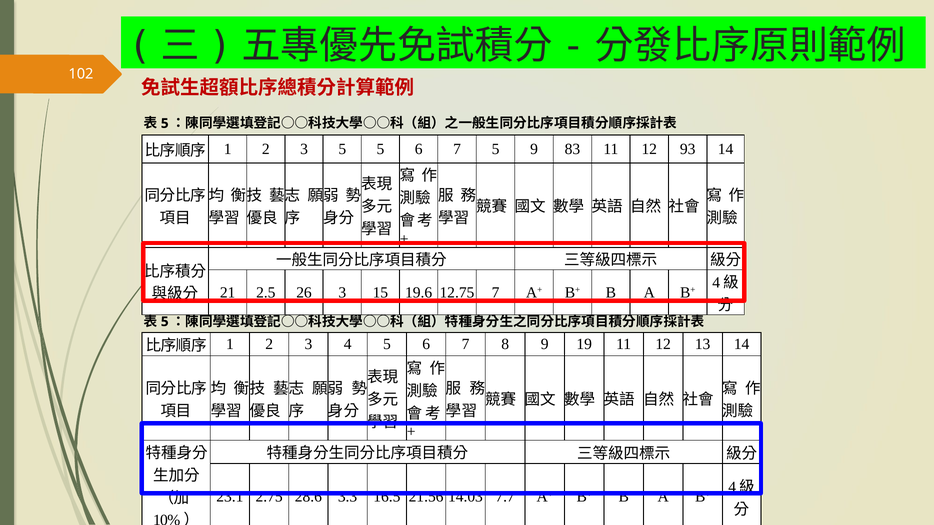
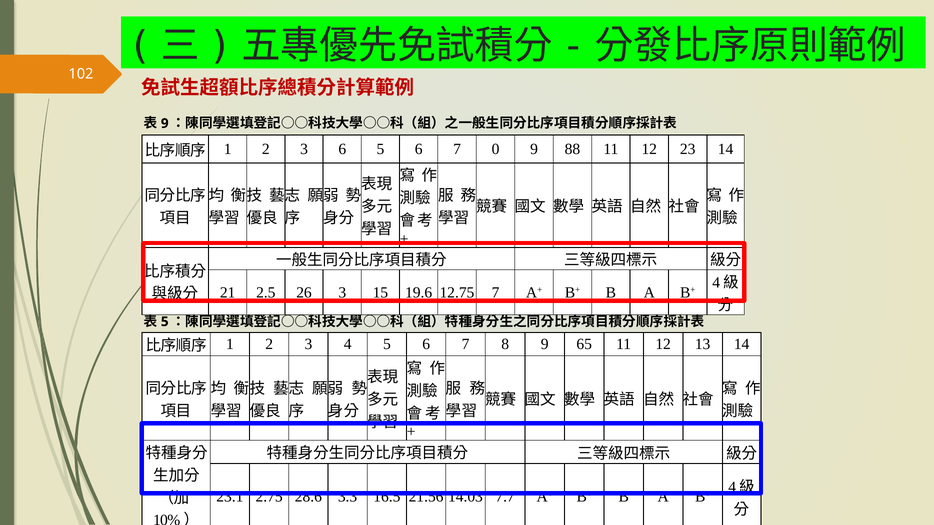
5 at (165, 123): 5 -> 9
3 5: 5 -> 6
7 5: 5 -> 0
83: 83 -> 88
93: 93 -> 23
19: 19 -> 65
